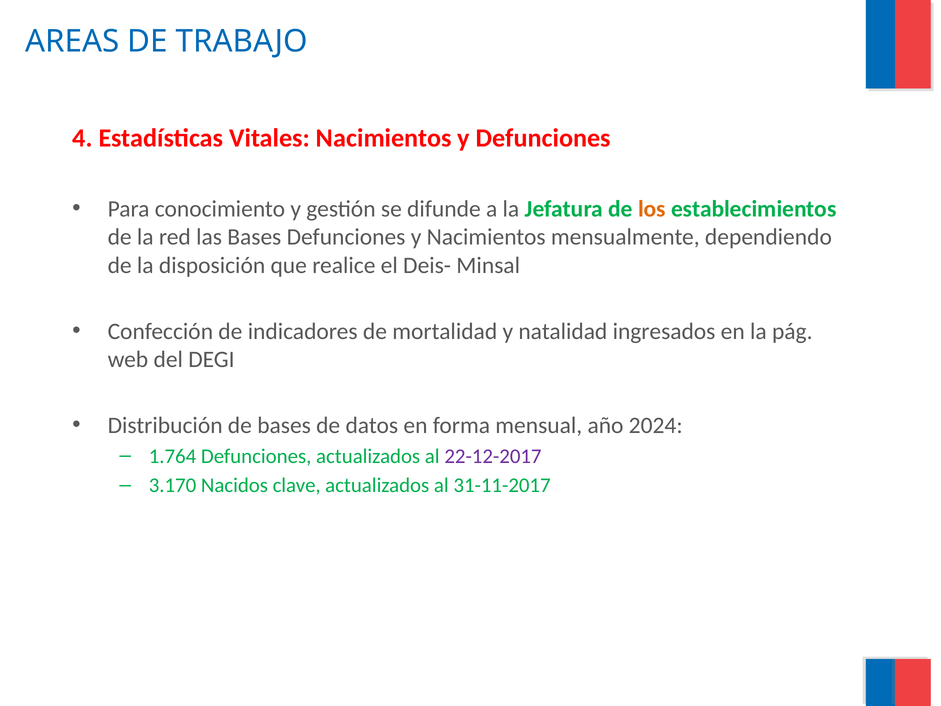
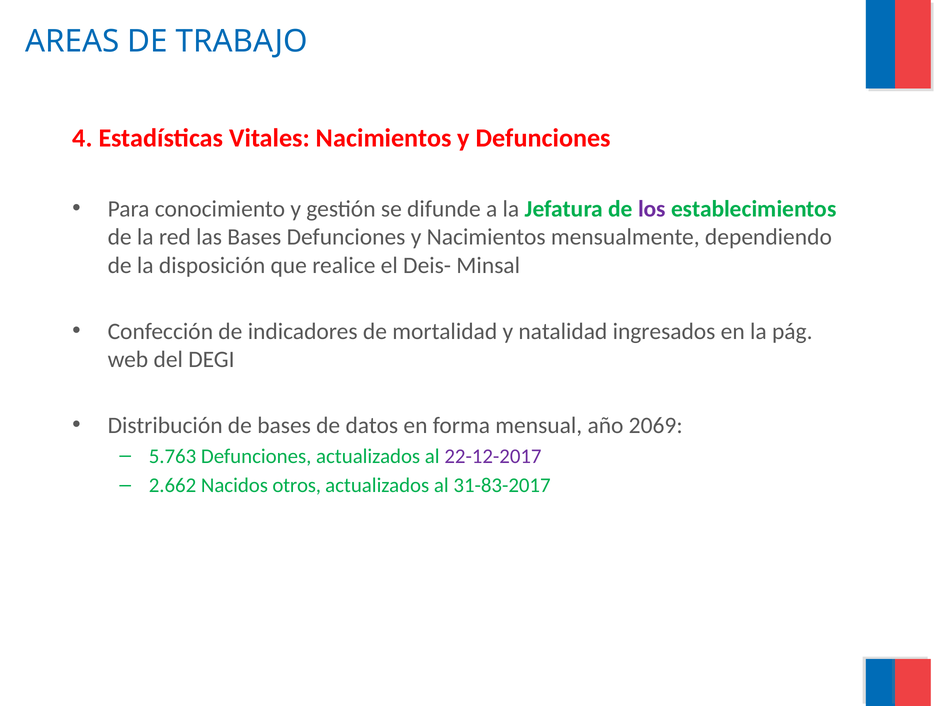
los colour: orange -> purple
2024: 2024 -> 2069
1.764: 1.764 -> 5.763
3.170: 3.170 -> 2.662
clave: clave -> otros
31-11-2017: 31-11-2017 -> 31-83-2017
